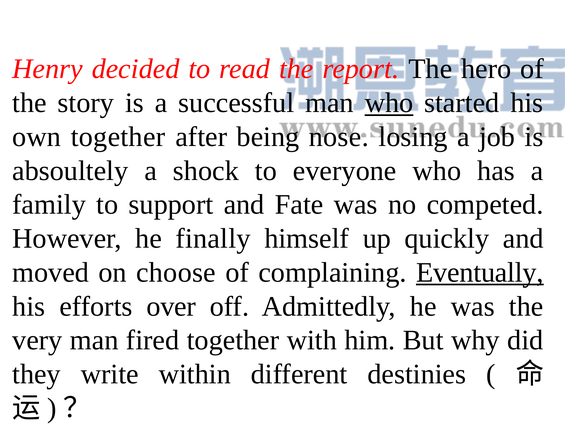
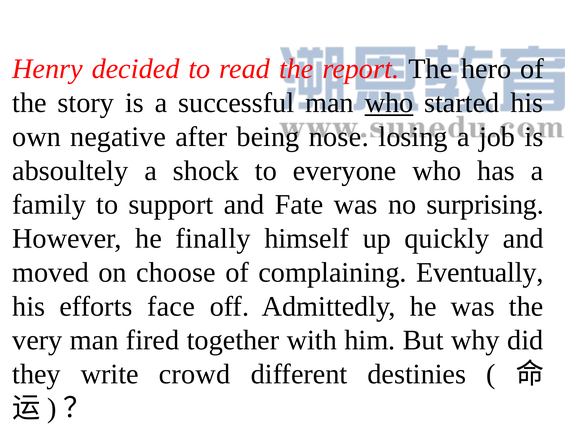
own together: together -> negative
competed: competed -> surprising
Eventually underline: present -> none
over: over -> face
within: within -> crowd
